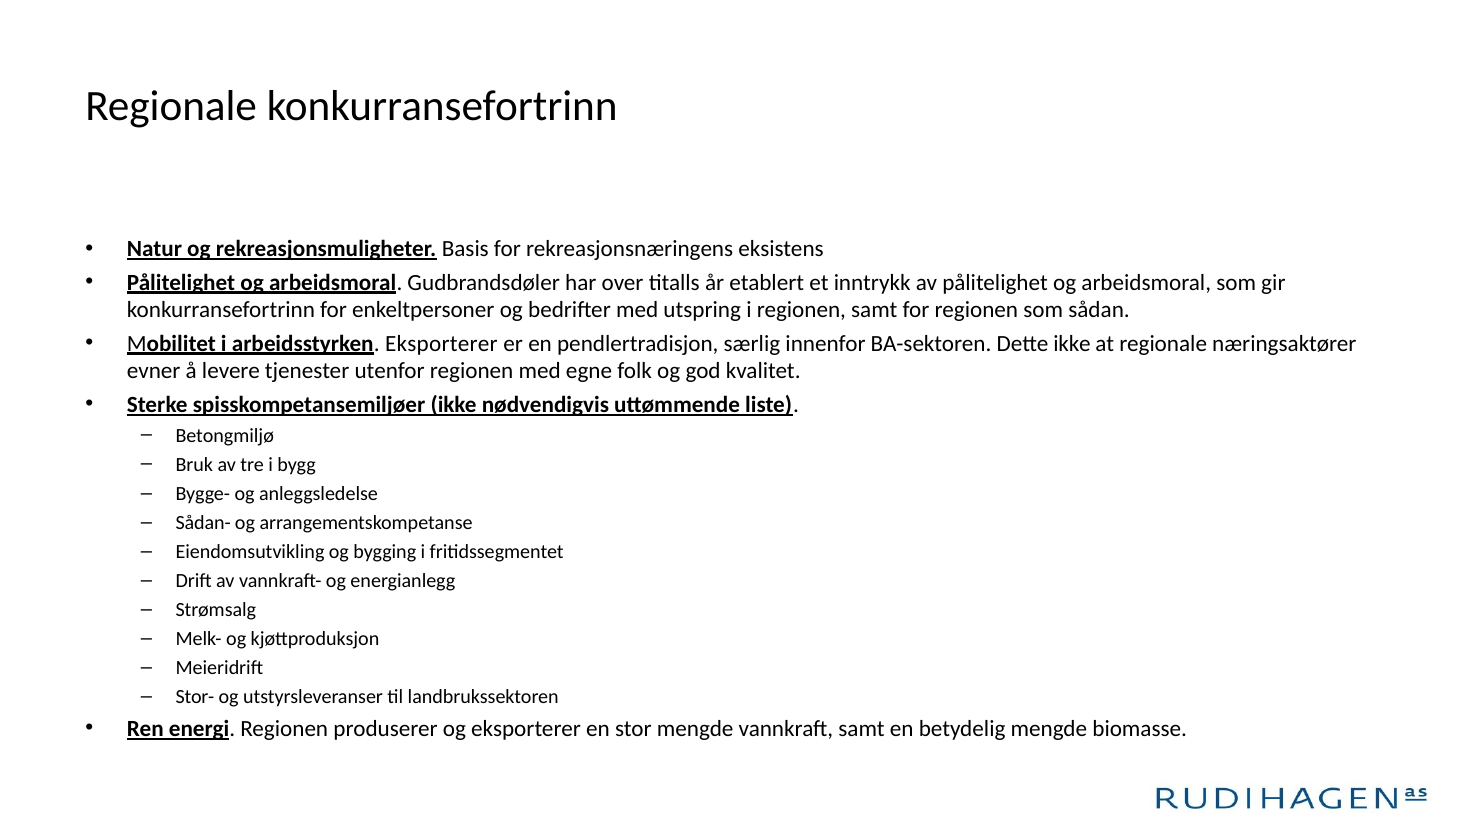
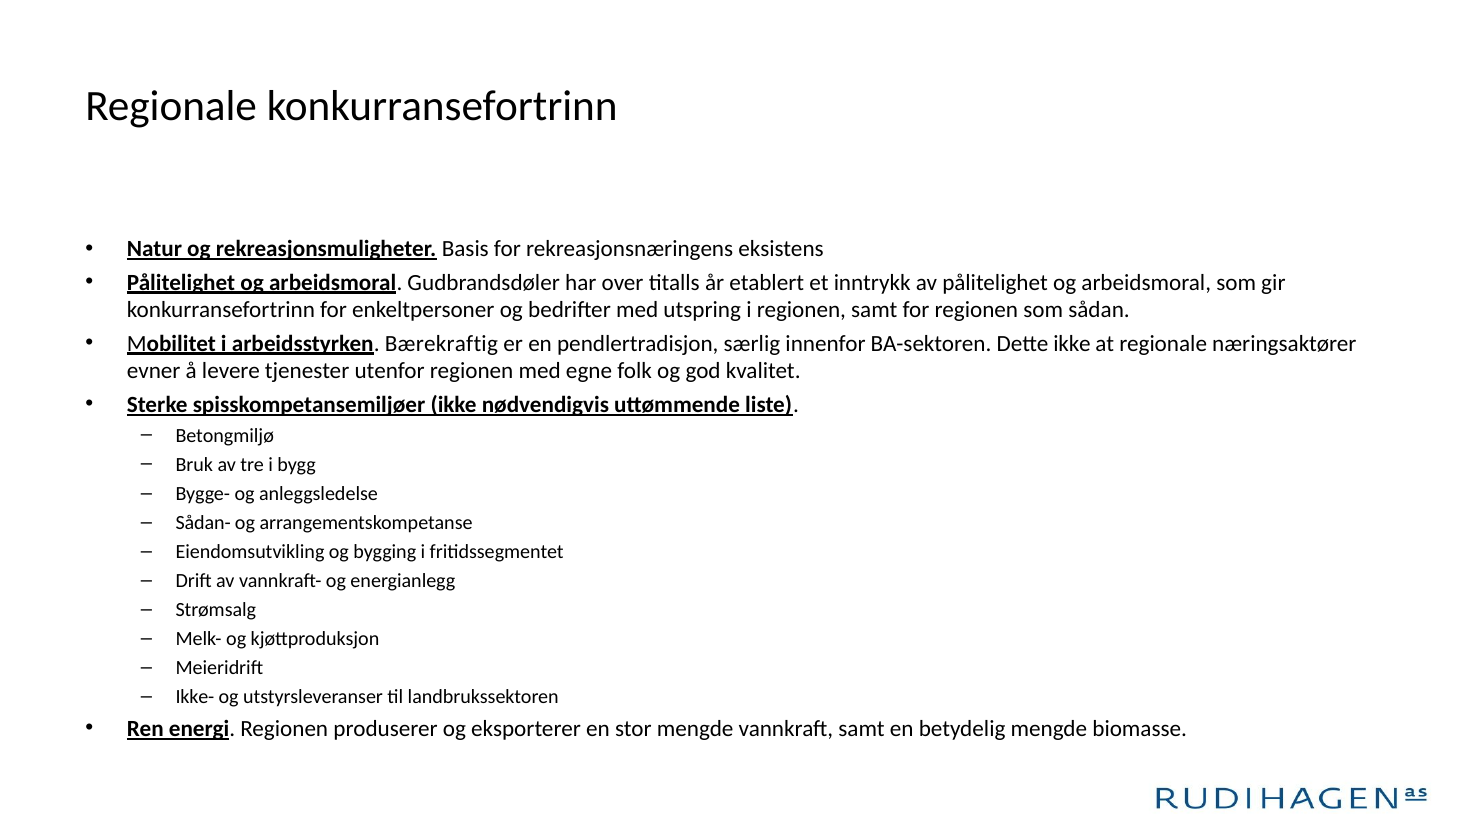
arbeidsstyrken Eksporterer: Eksporterer -> Bærekraftig
Stor-: Stor- -> Ikke-
